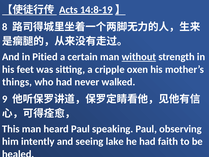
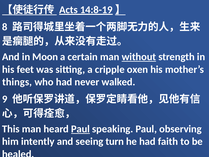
Pitied: Pitied -> Moon
Paul at (80, 129) underline: none -> present
lake: lake -> turn
